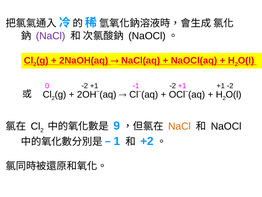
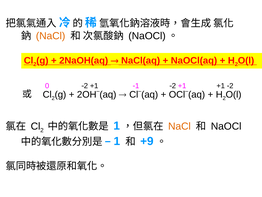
NaCl at (51, 36) colour: purple -> orange
9 at (117, 125): 9 -> 1
+2: +2 -> +9
